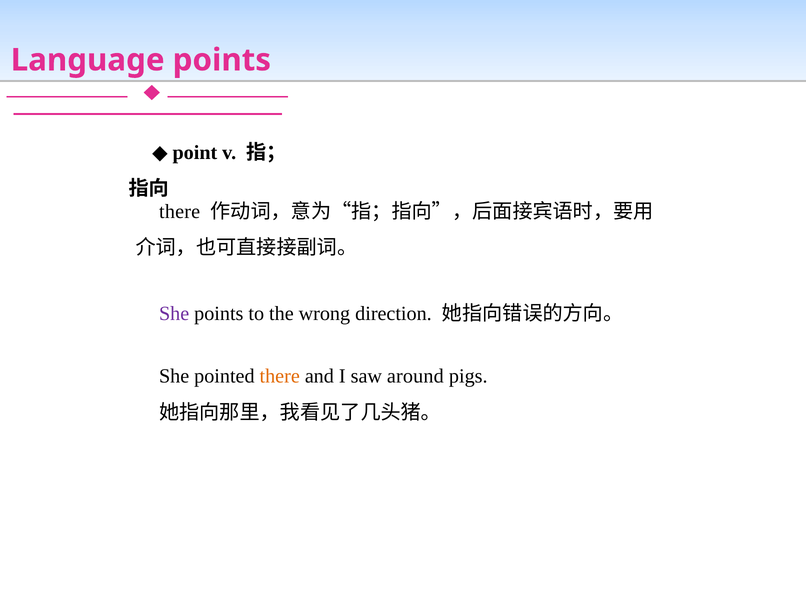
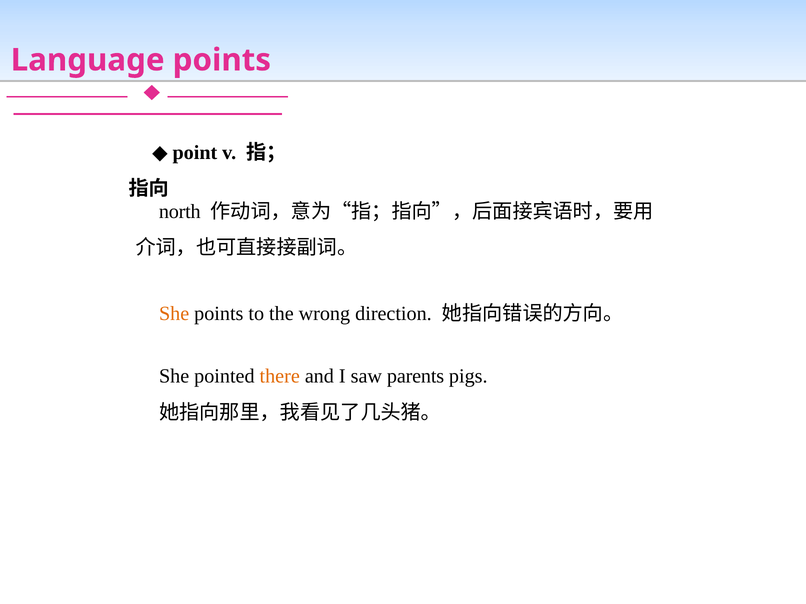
there at (180, 212): there -> north
She at (174, 314) colour: purple -> orange
around: around -> parents
